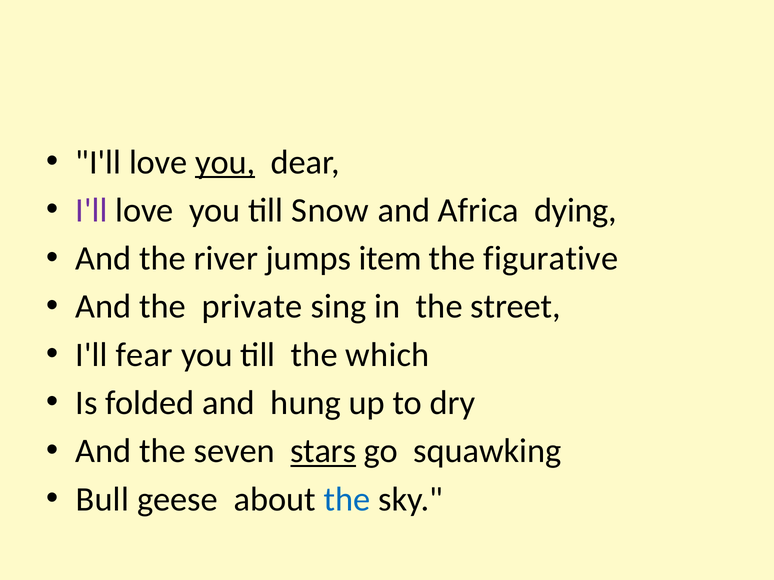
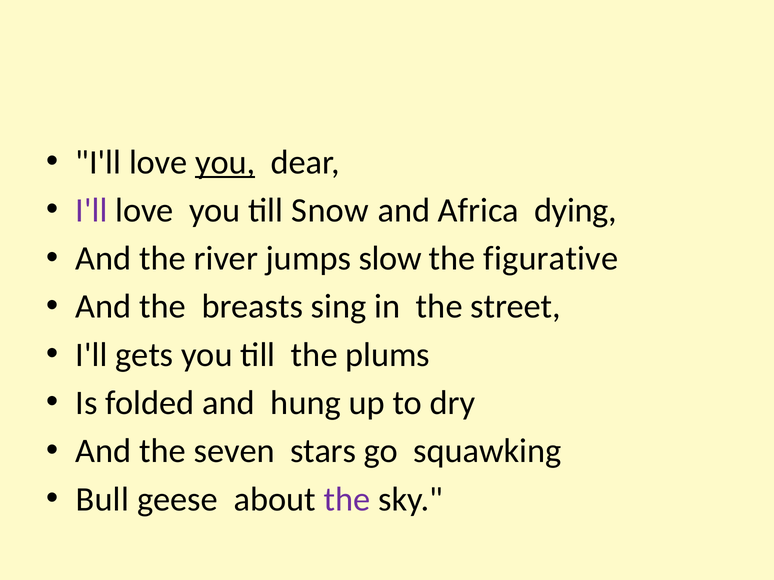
item: item -> slow
private: private -> breasts
fear: fear -> gets
which: which -> plums
stars underline: present -> none
the at (347, 500) colour: blue -> purple
